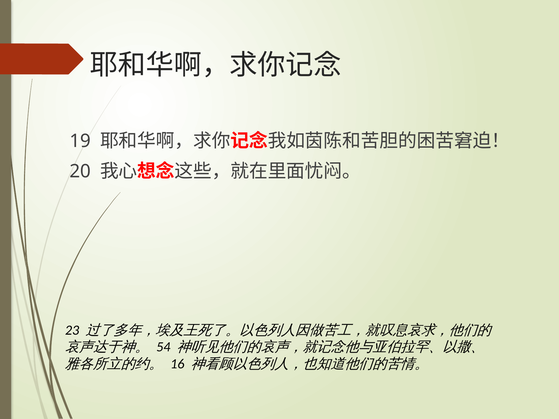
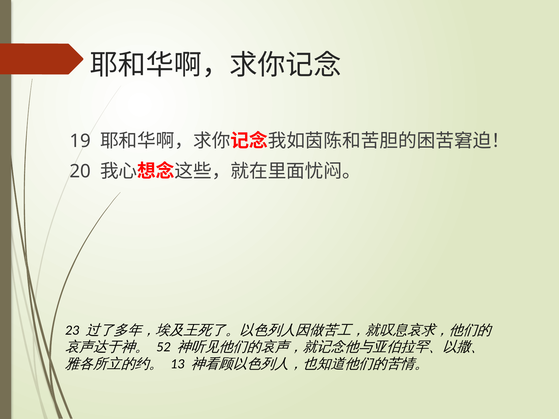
54: 54 -> 52
16: 16 -> 13
